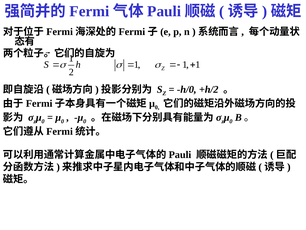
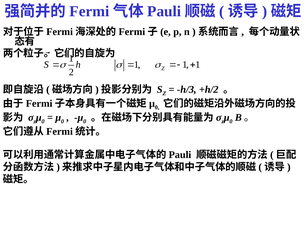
h/0: h/0 -> h/3
